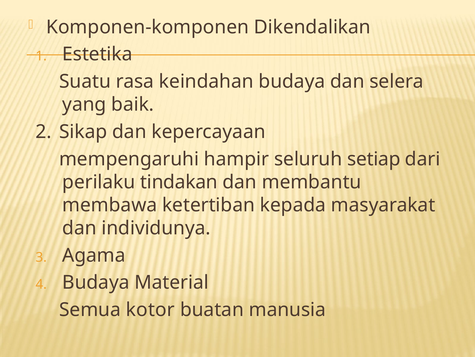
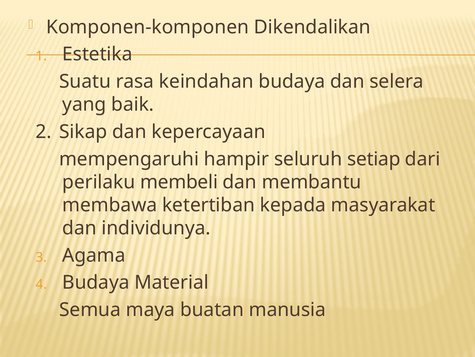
tindakan: tindakan -> membeli
kotor: kotor -> maya
